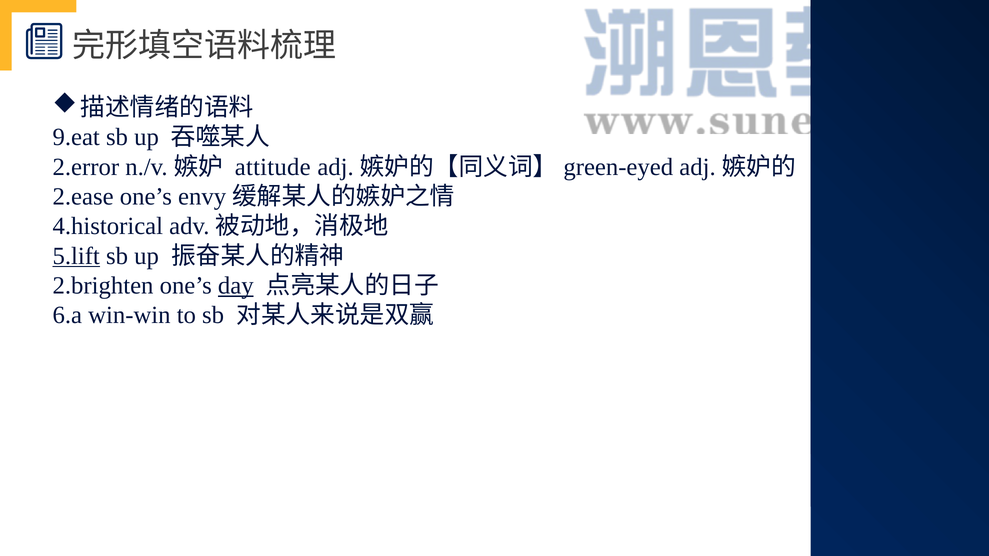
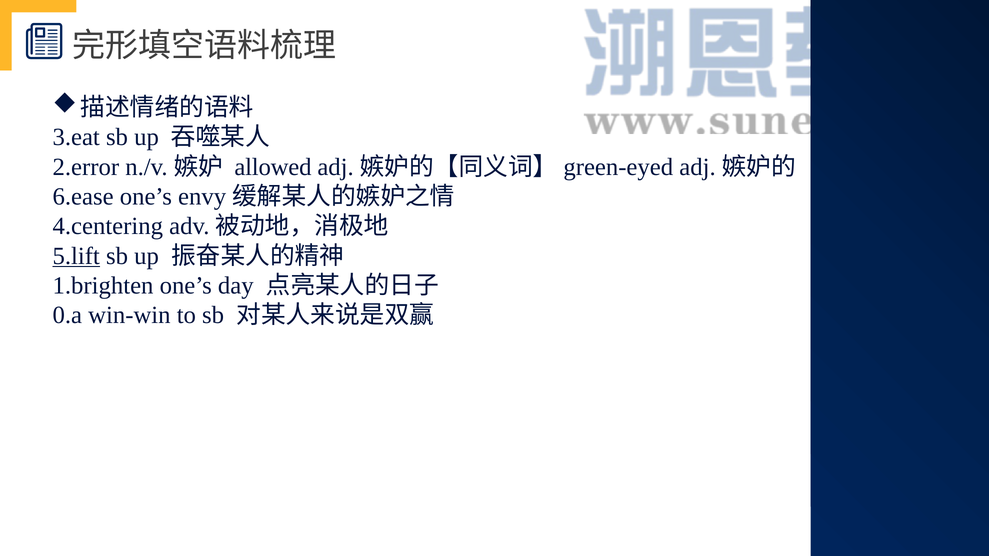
9.eat: 9.eat -> 3.eat
attitude: attitude -> allowed
2.ease: 2.ease -> 6.ease
4.historical: 4.historical -> 4.centering
2.brighten: 2.brighten -> 1.brighten
day underline: present -> none
6.a: 6.a -> 0.a
